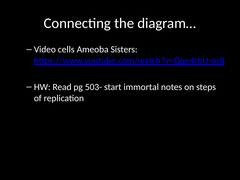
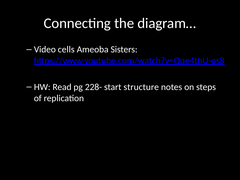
503-: 503- -> 228-
immortal: immortal -> structure
